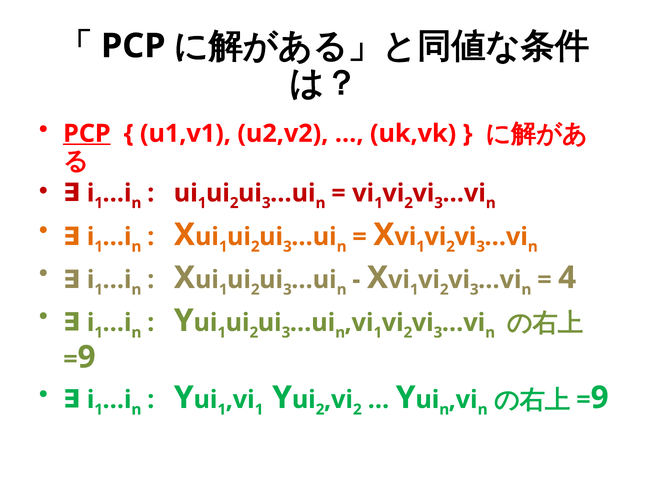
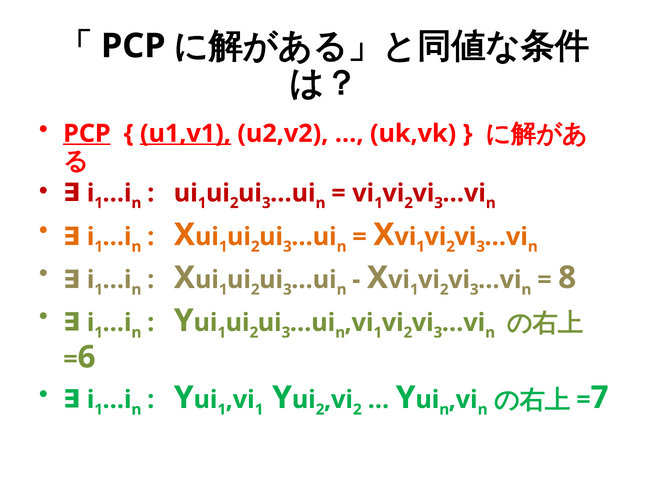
u1,v1 underline: none -> present
4: 4 -> 8
9 at (87, 357): 9 -> 6
9 at (600, 398): 9 -> 7
